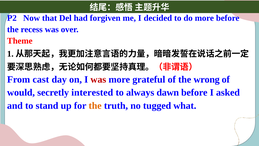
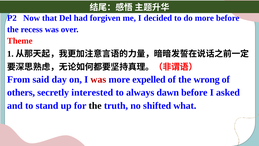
cast: cast -> said
grateful: grateful -> expelled
would: would -> others
the at (95, 105) colour: orange -> black
tugged: tugged -> shifted
